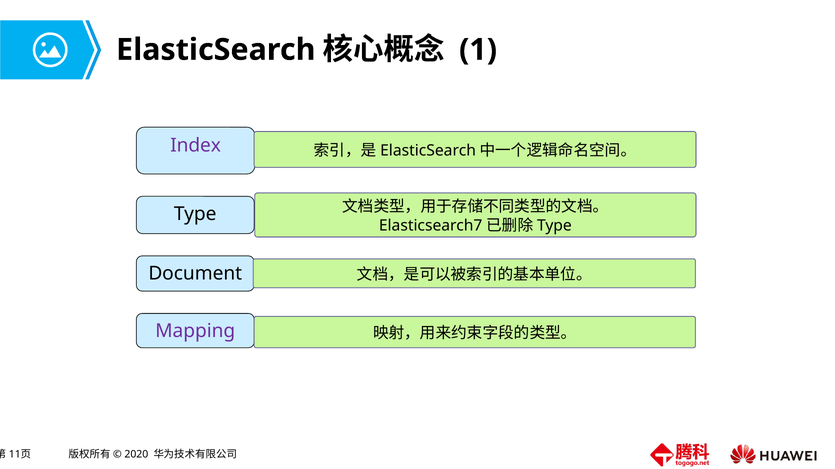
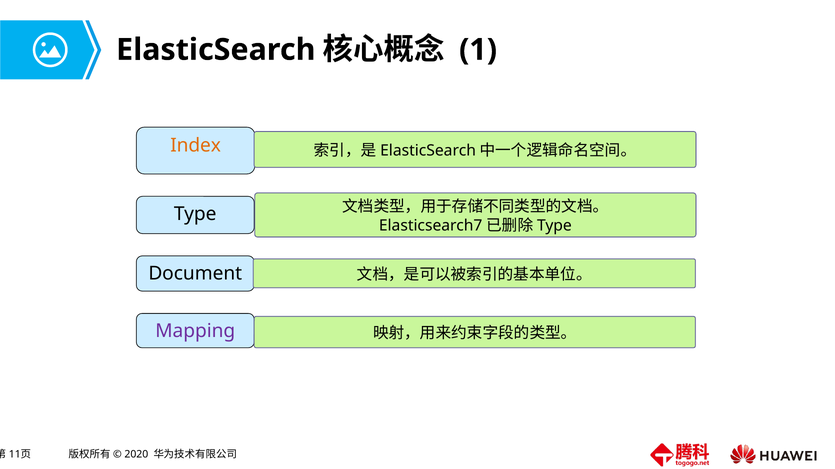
Index colour: purple -> orange
